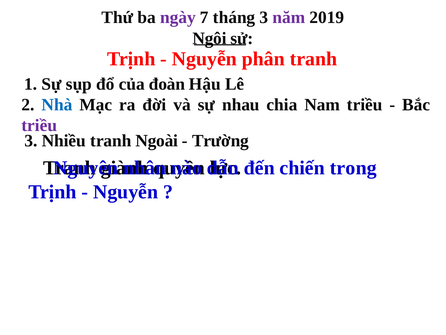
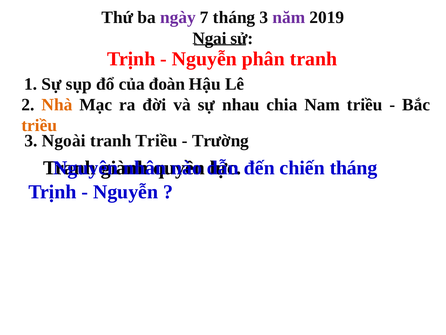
Ngôi: Ngôi -> Ngai
Nhà colour: blue -> orange
triều at (39, 125) colour: purple -> orange
Nhiều: Nhiều -> Ngoài
tranh Ngoài: Ngoài -> Triều
chiến trong: trong -> tháng
